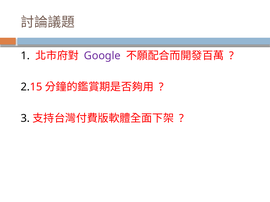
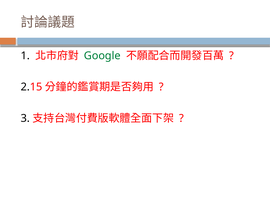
Google colour: purple -> green
